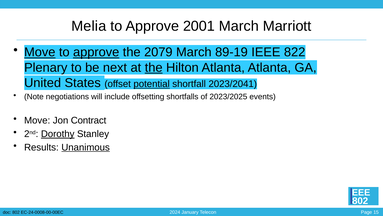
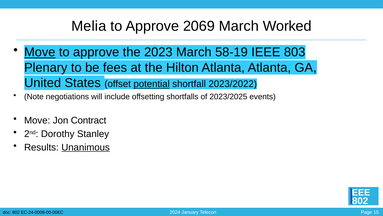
2001: 2001 -> 2069
Marriott: Marriott -> Worked
approve at (96, 52) underline: present -> none
2079: 2079 -> 2023
89-19: 89-19 -> 58-19
822: 822 -> 803
next: next -> fees
the at (154, 67) underline: present -> none
2023/2041: 2023/2041 -> 2023/2022
Dorothy underline: present -> none
